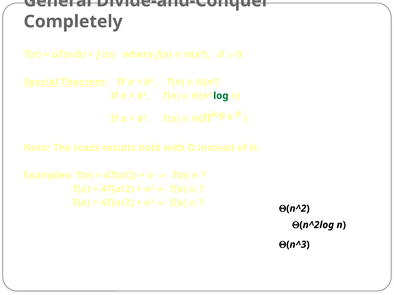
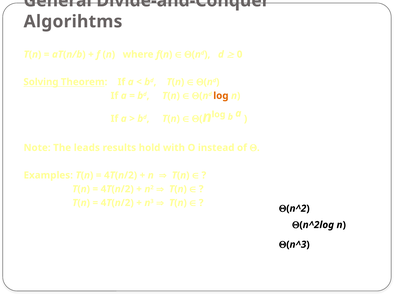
Completely: Completely -> Algorihtms
Special: Special -> Solving
log at (221, 96) colour: green -> orange
